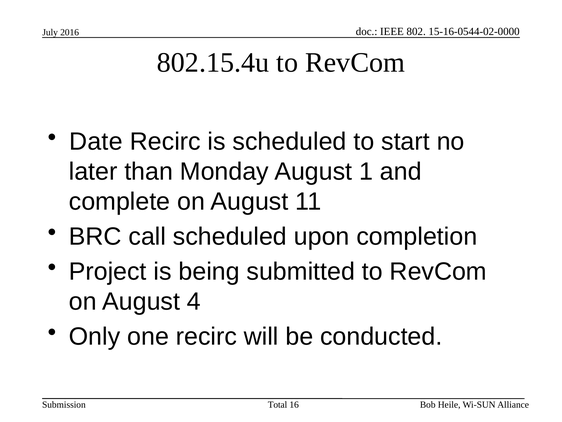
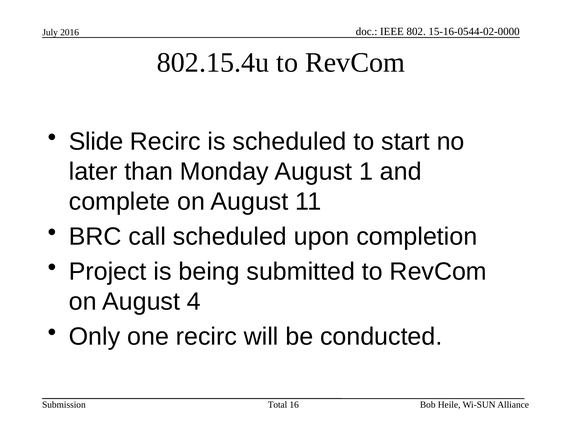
Date: Date -> Slide
